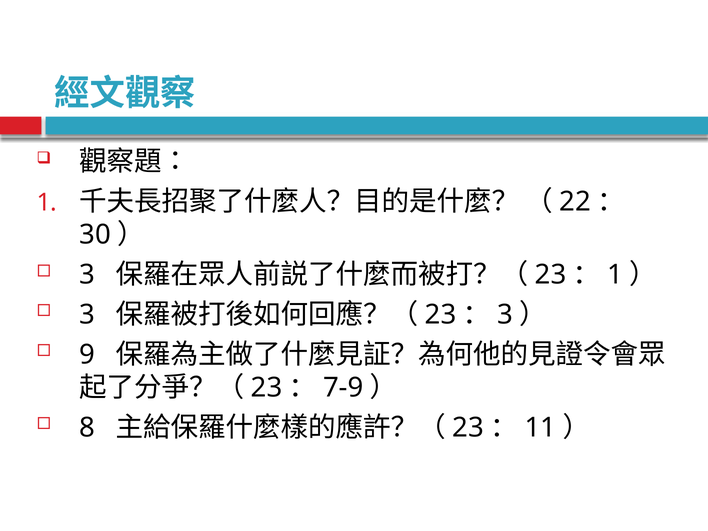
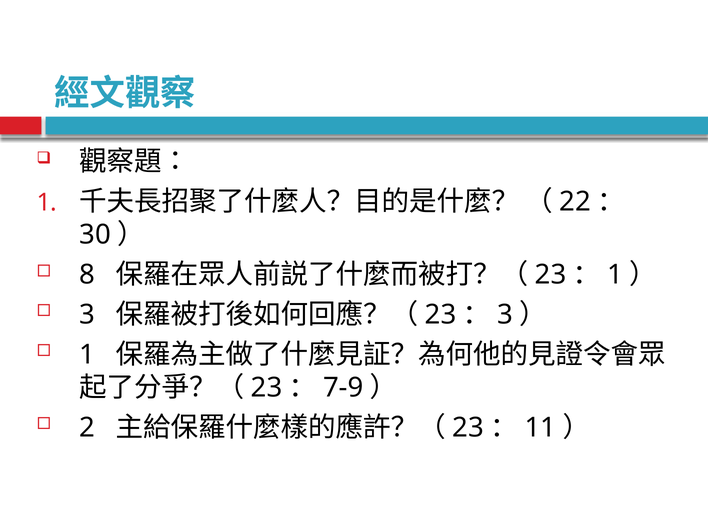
3 at (87, 275): 3 -> 8
9 at (87, 354): 9 -> 1
8: 8 -> 2
